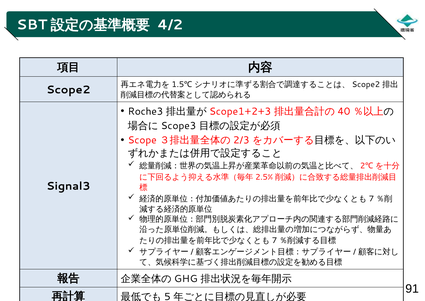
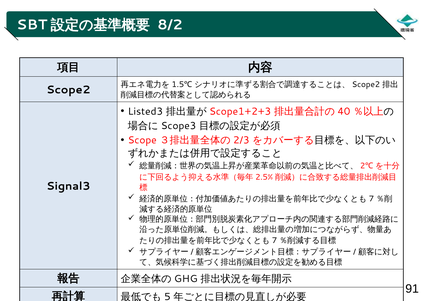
4/2: 4/2 -> 8/2
Roche3: Roche3 -> Listed3
